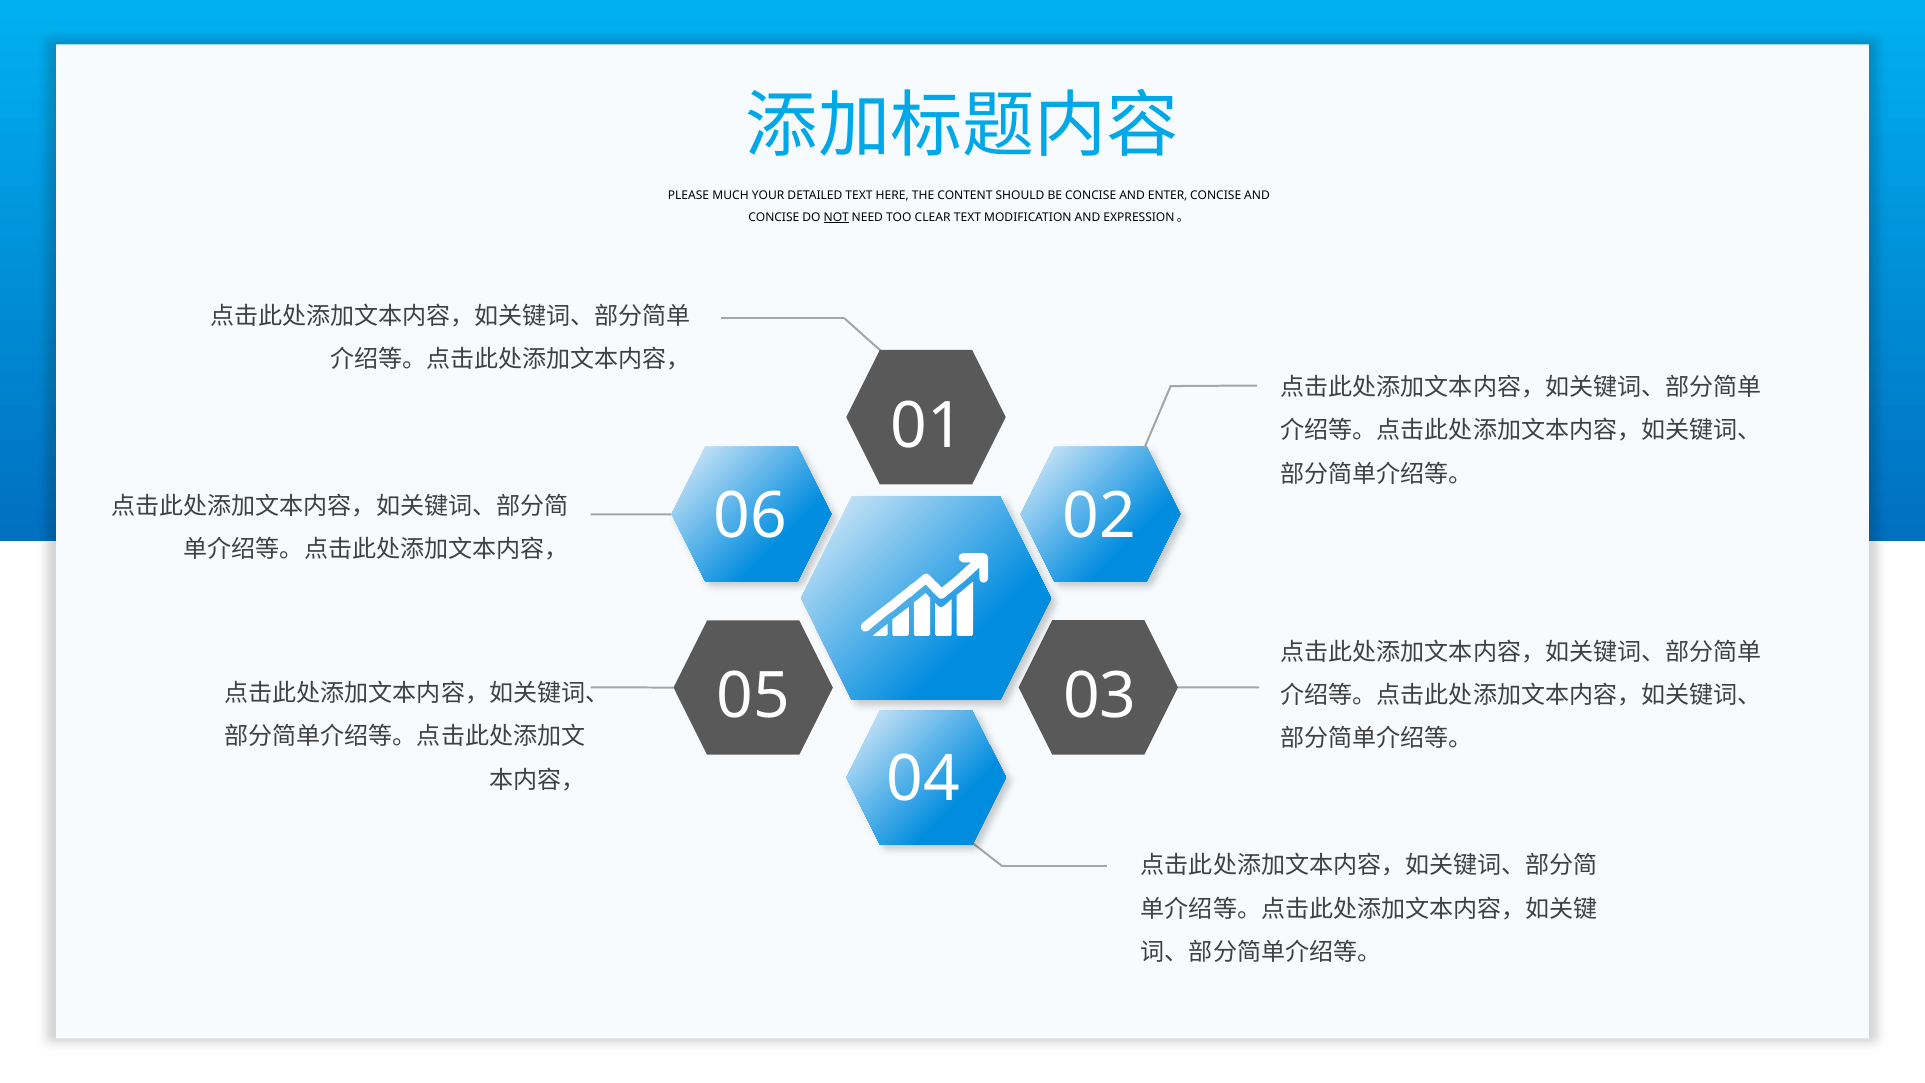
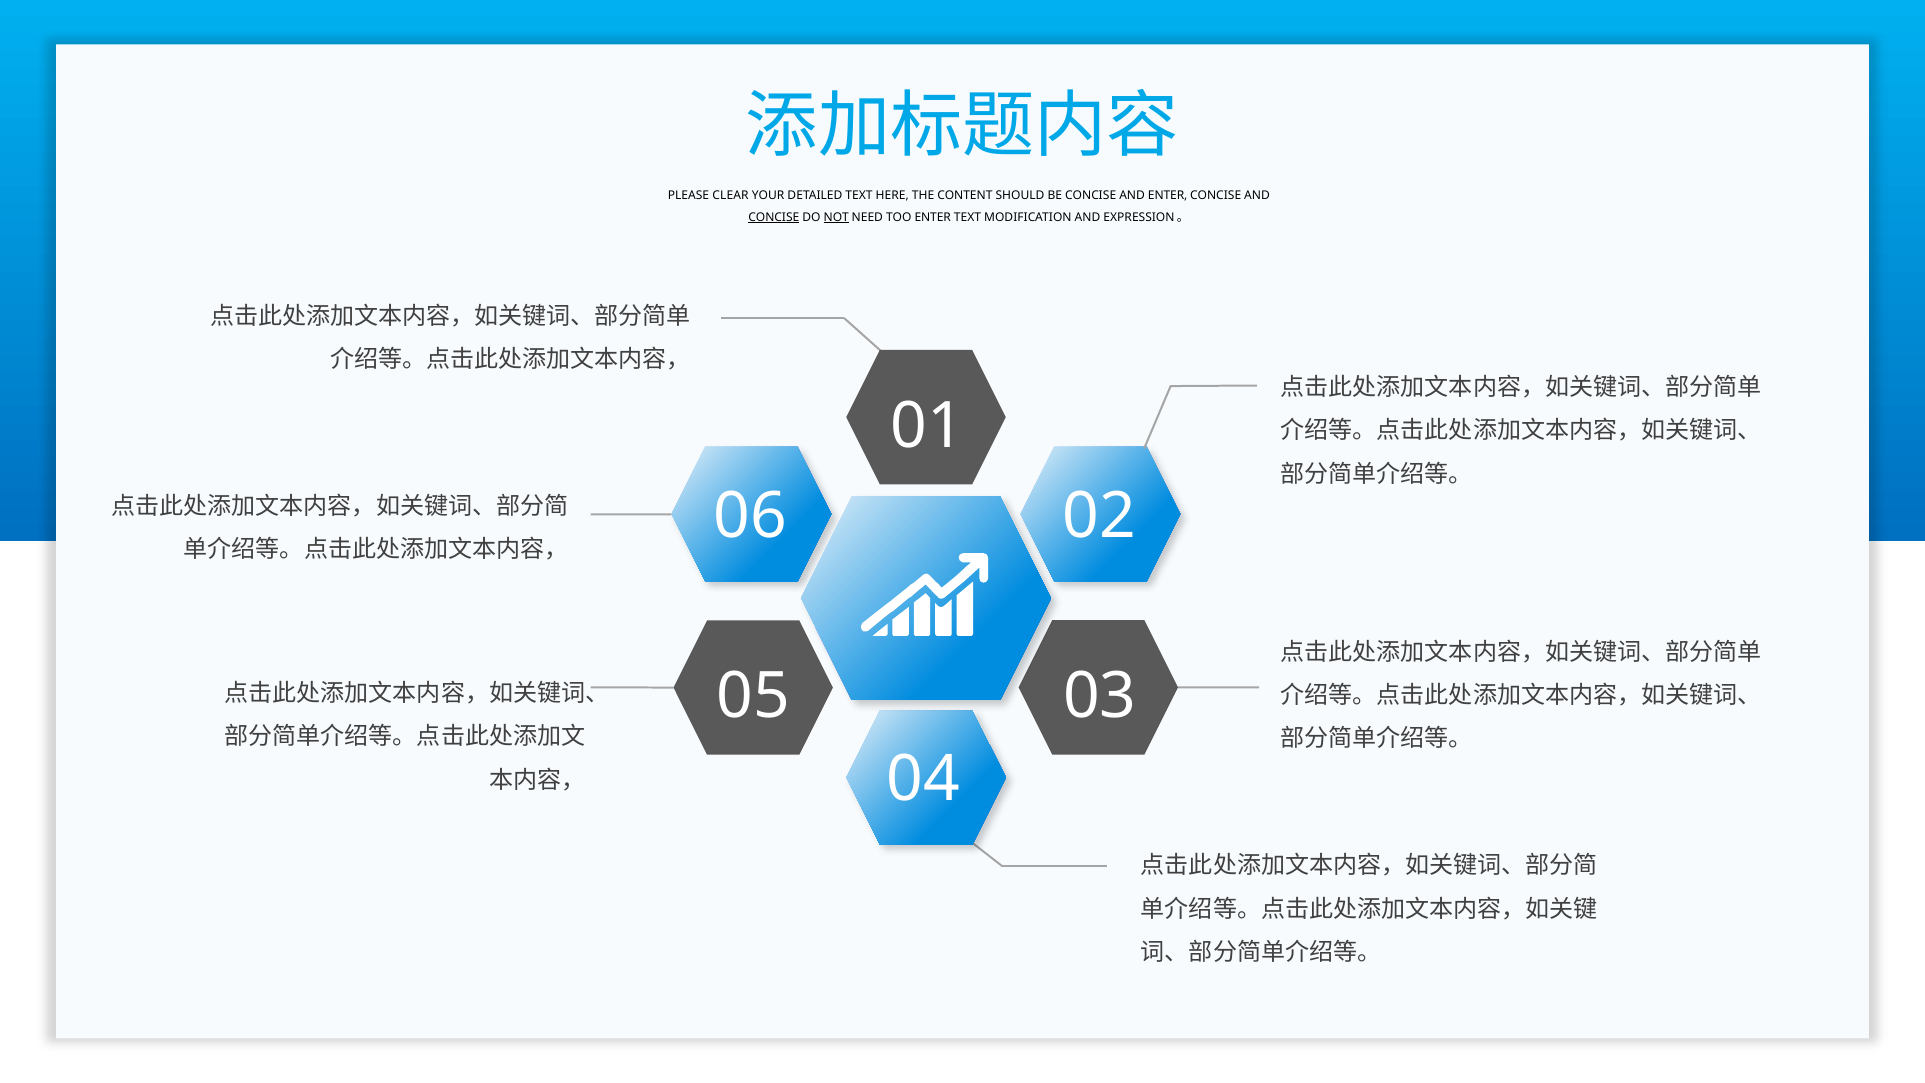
MUCH: MUCH -> CLEAR
CONCISE at (774, 217) underline: none -> present
TOO CLEAR: CLEAR -> ENTER
